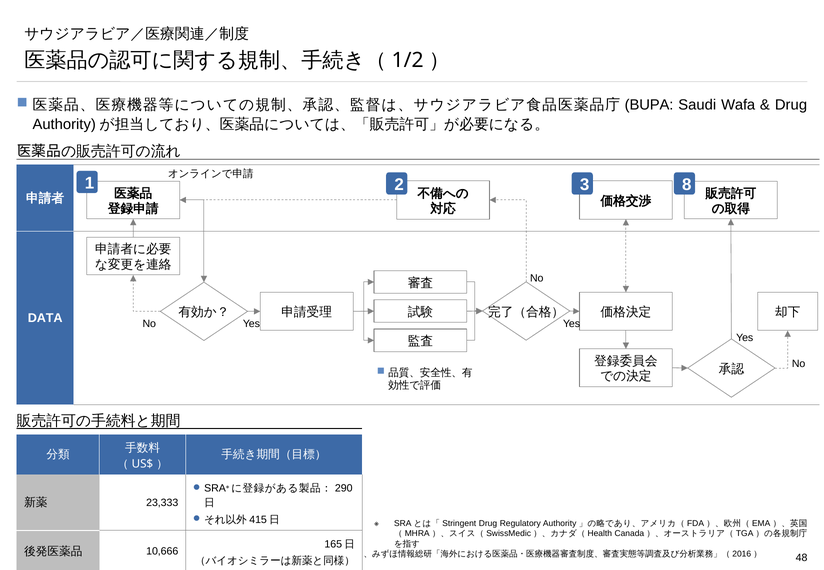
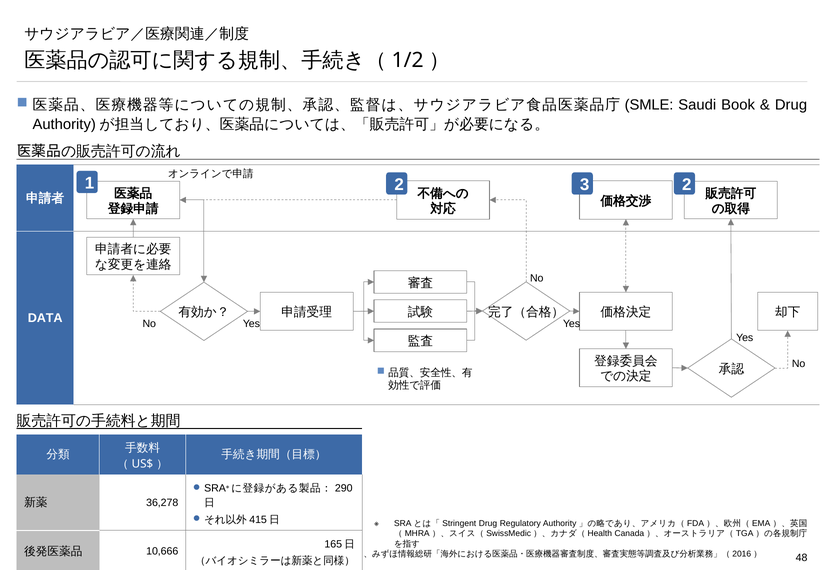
BUPA: BUPA -> SMLE
Wafa: Wafa -> Book
3 8: 8 -> 2
23,333: 23,333 -> 36,278
